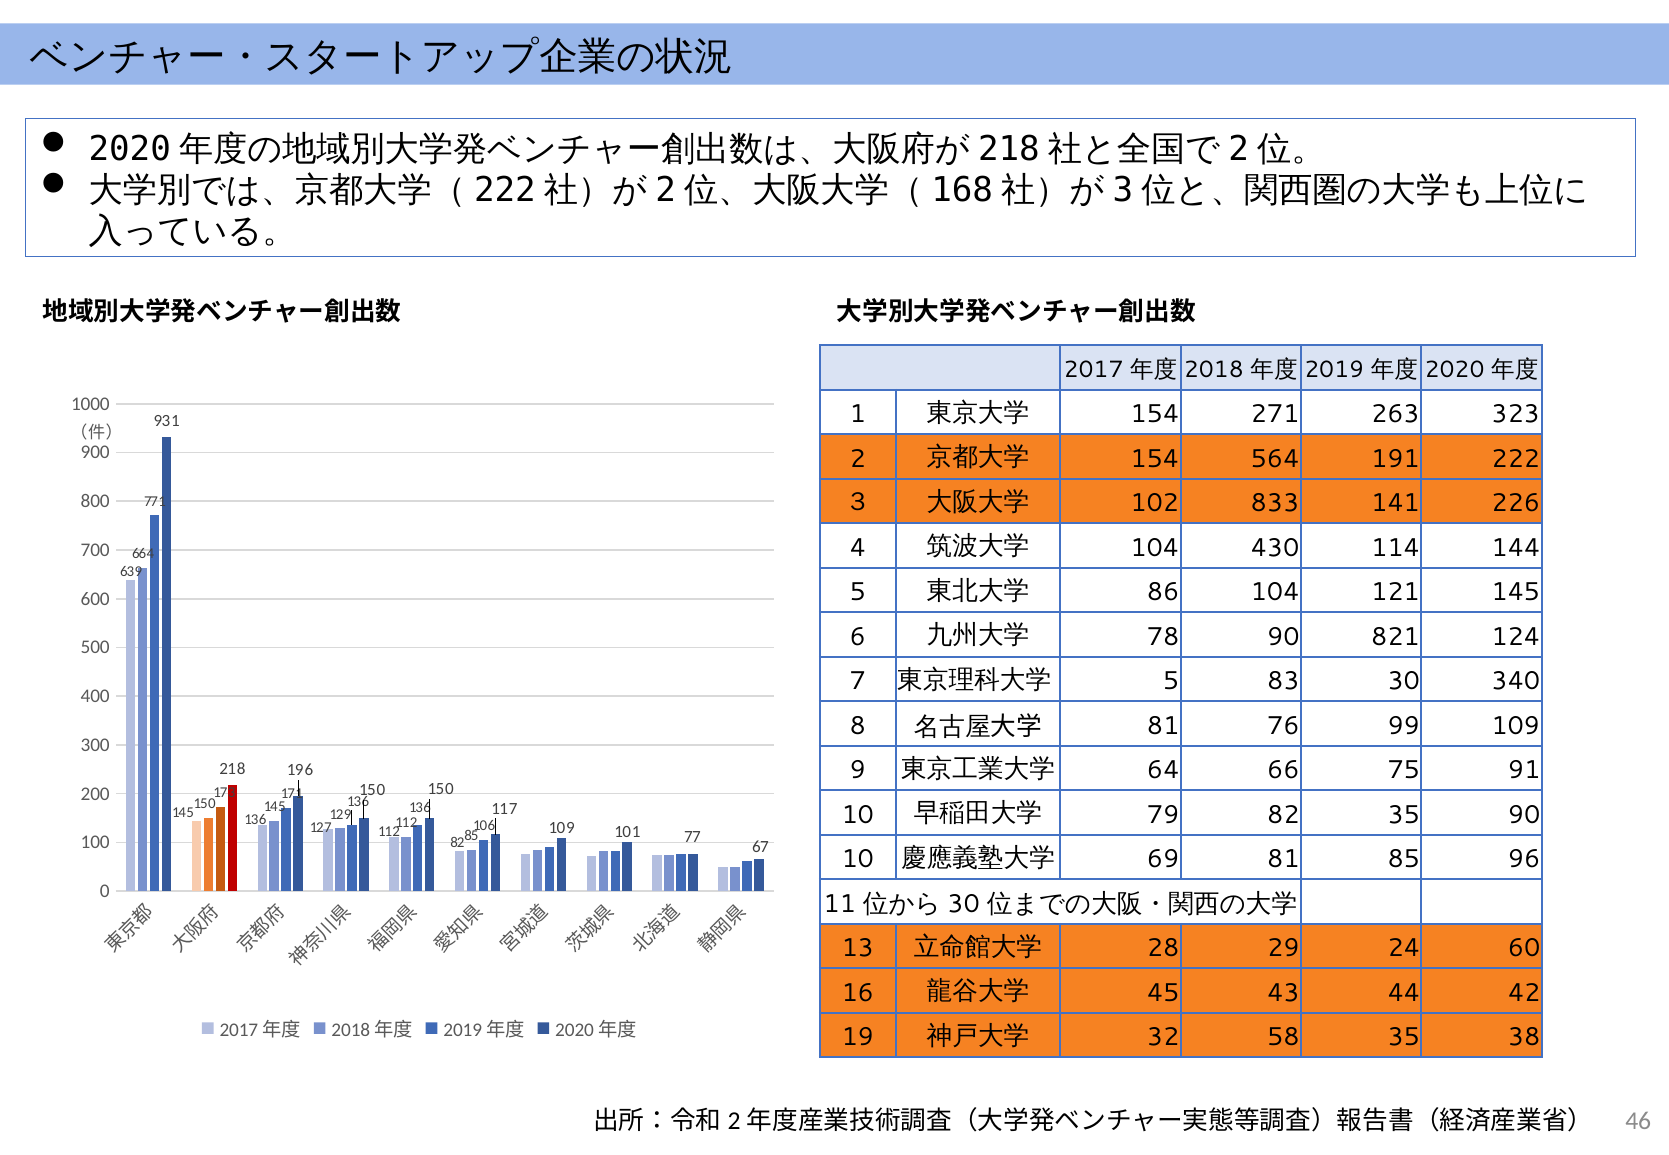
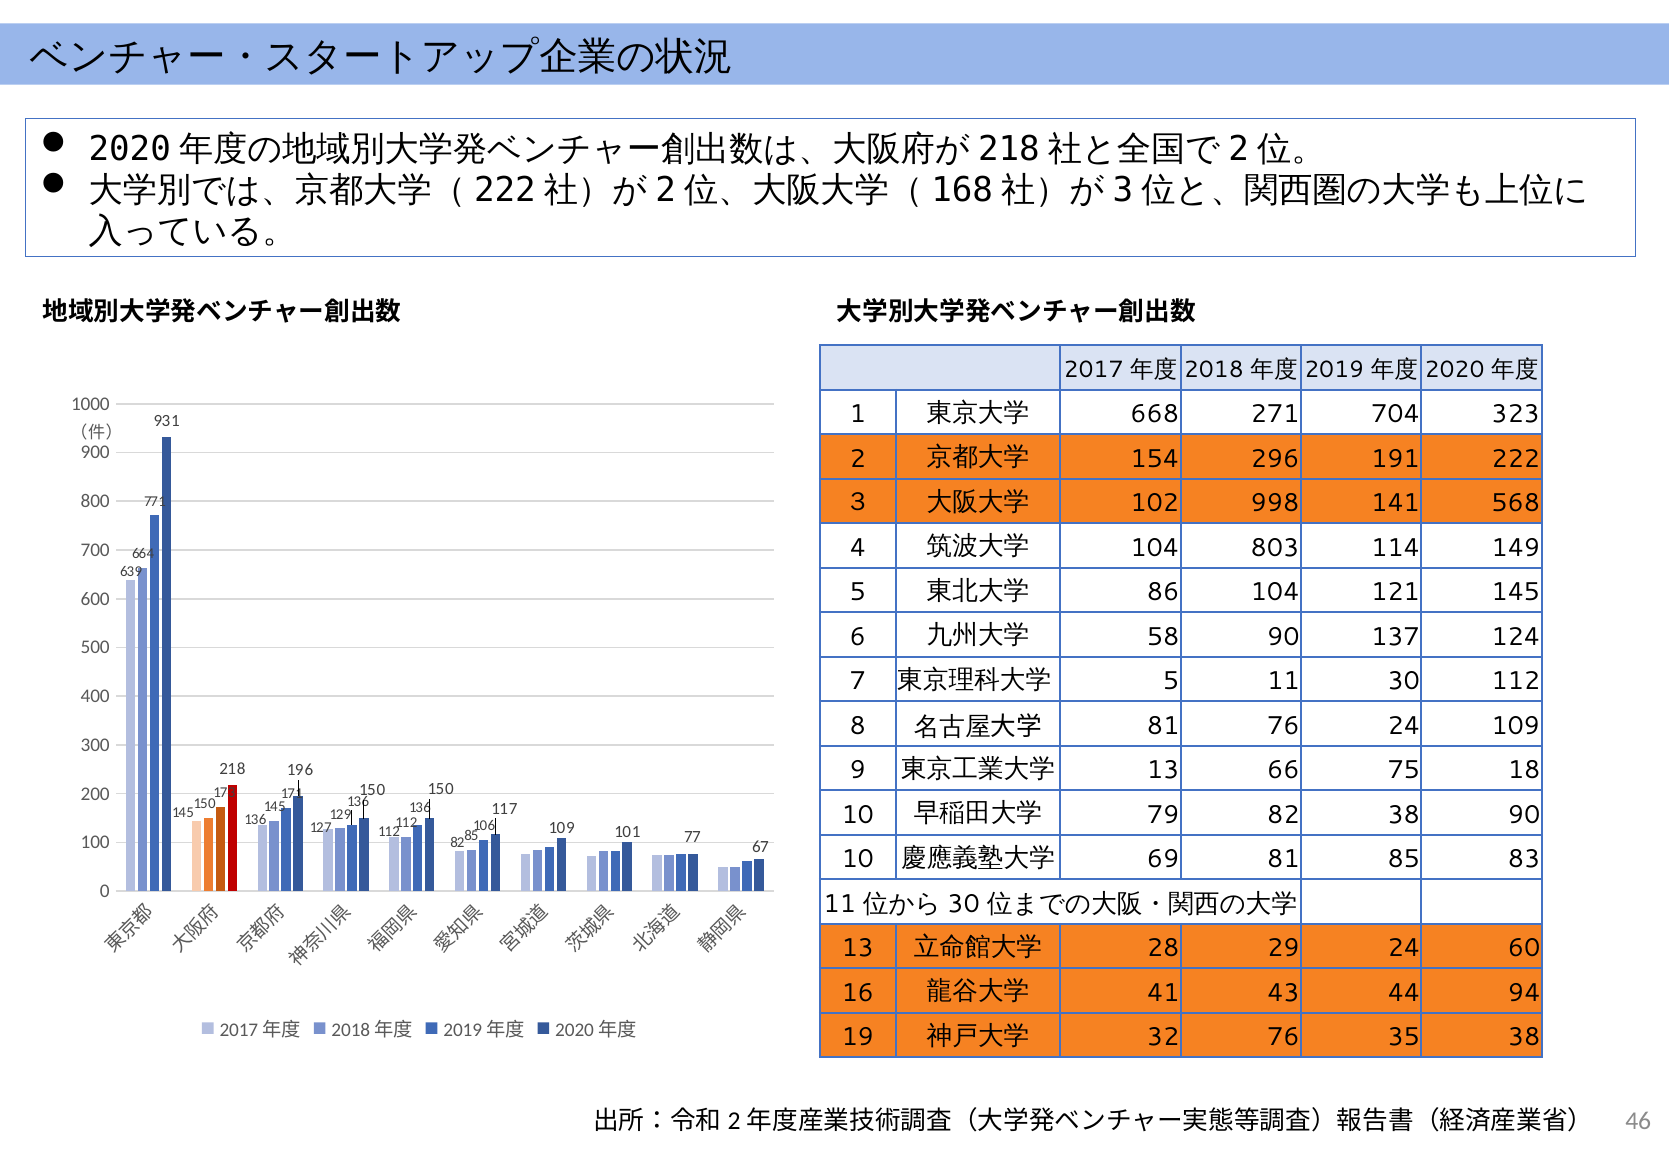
154 at (1155, 414): 154 -> 668
263: 263 -> 704
564: 564 -> 296
833: 833 -> 998
226: 226 -> 568
430: 430 -> 803
144: 144 -> 149
78: 78 -> 58
821: 821 -> 137
5 83: 83 -> 11
30 340: 340 -> 112
76 99: 99 -> 24
64 at (1163, 770): 64 -> 13
91: 91 -> 18
82 35: 35 -> 38
96: 96 -> 83
45: 45 -> 41
42: 42 -> 94
32 58: 58 -> 76
